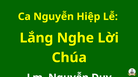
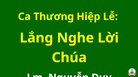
Ca Nguyễn: Nguyễn -> Thương
